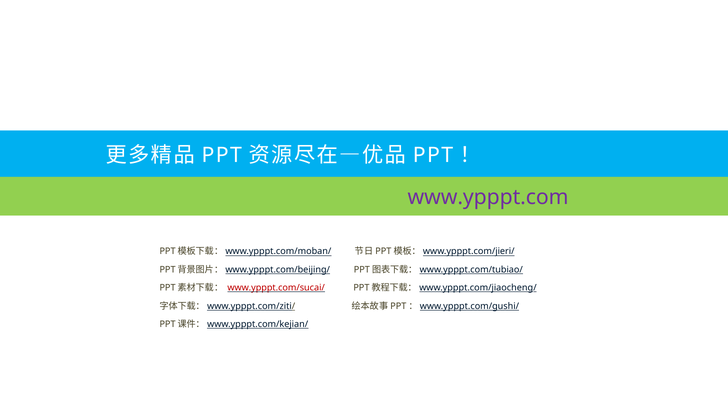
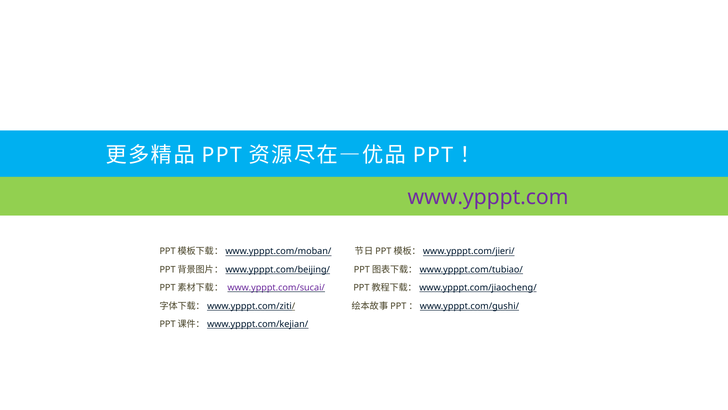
www.ypppt.com/sucai/ colour: red -> purple
